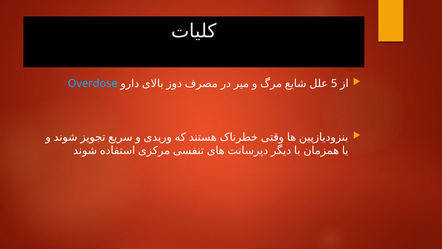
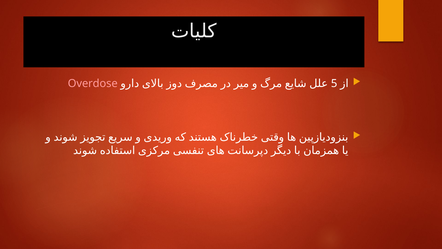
Overdose colour: light blue -> pink
